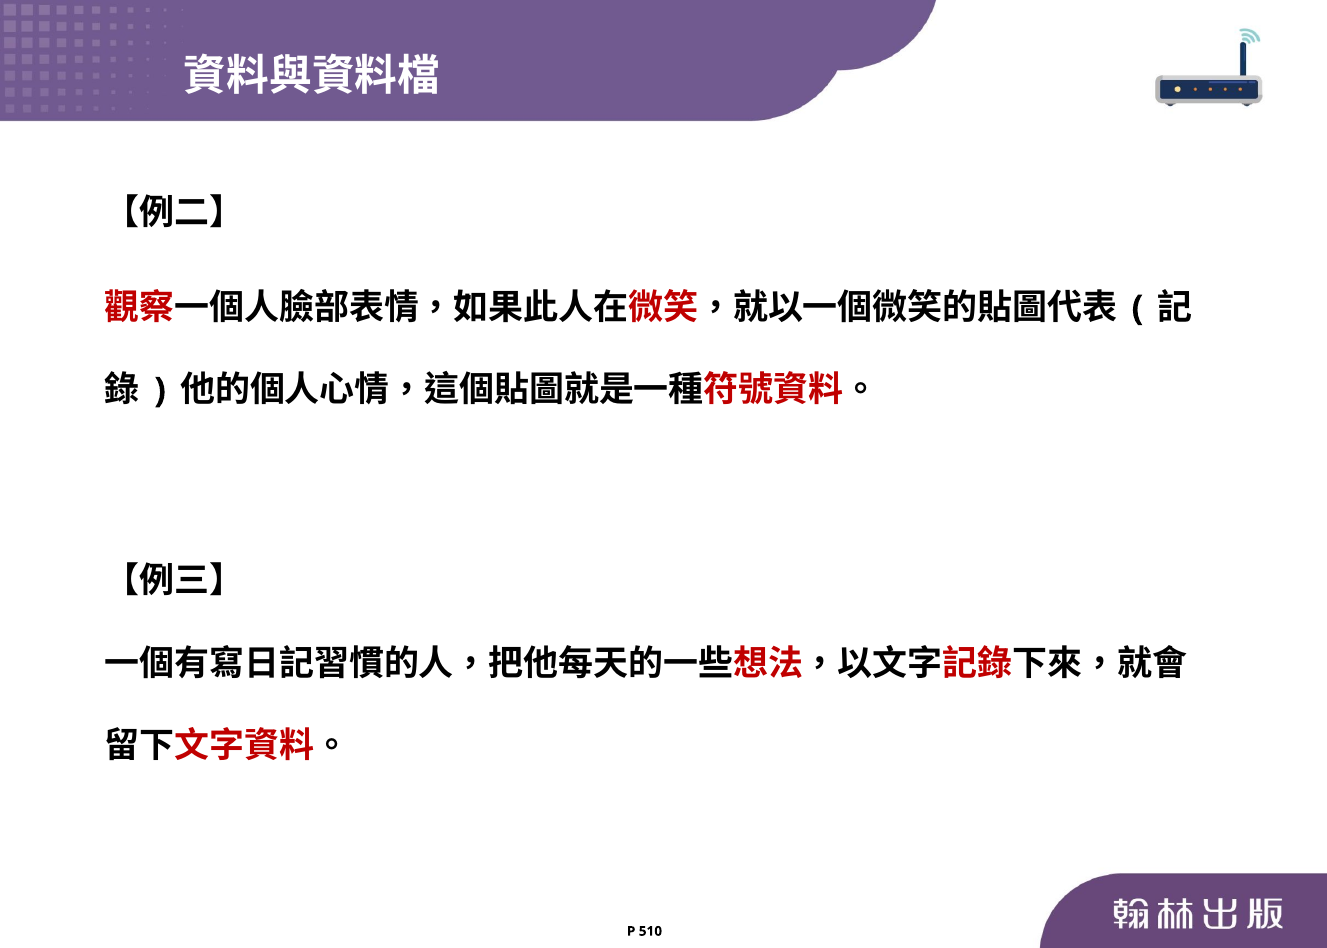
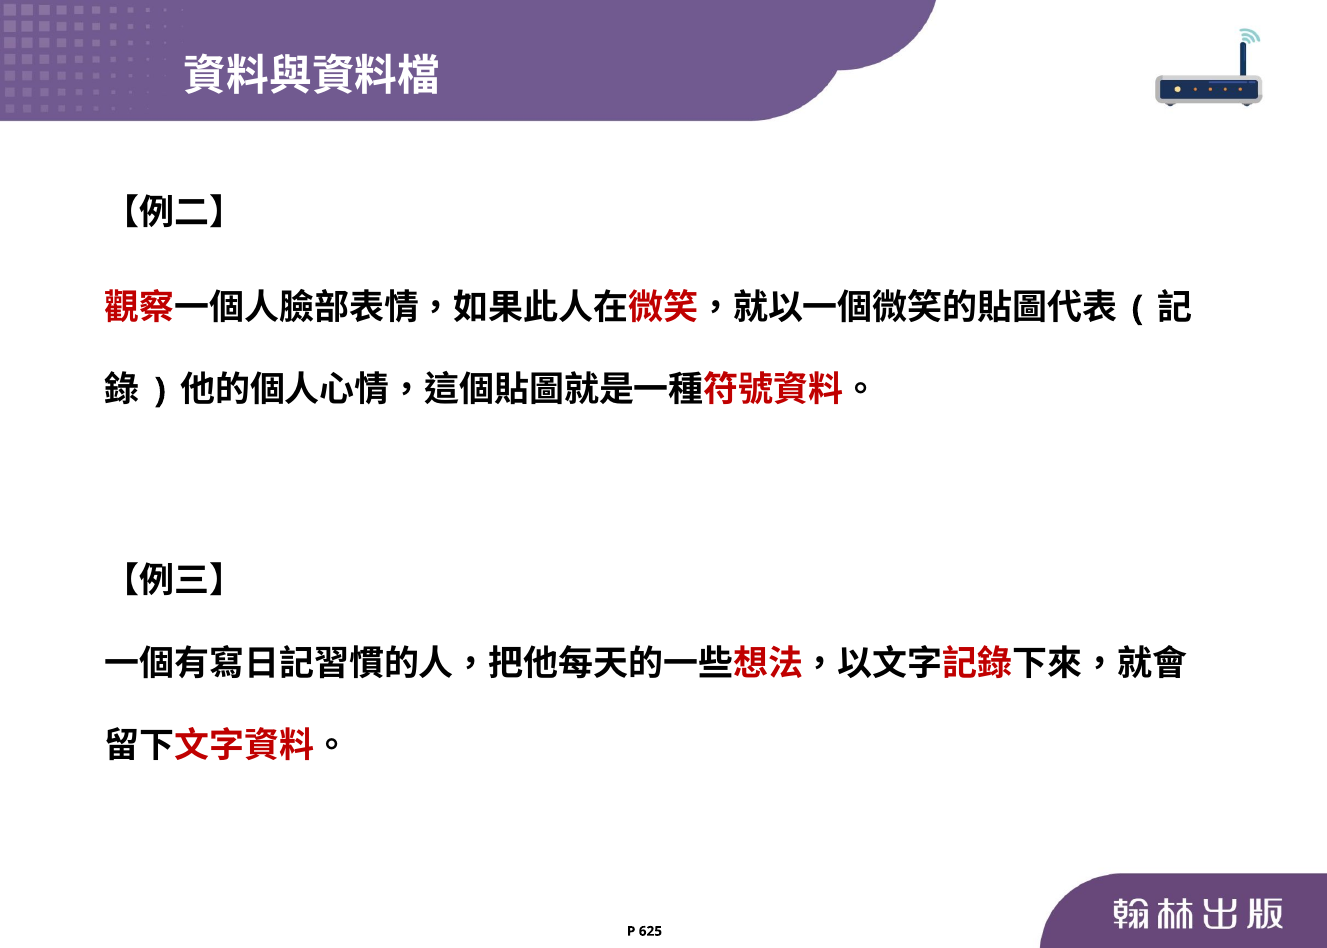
510: 510 -> 625
